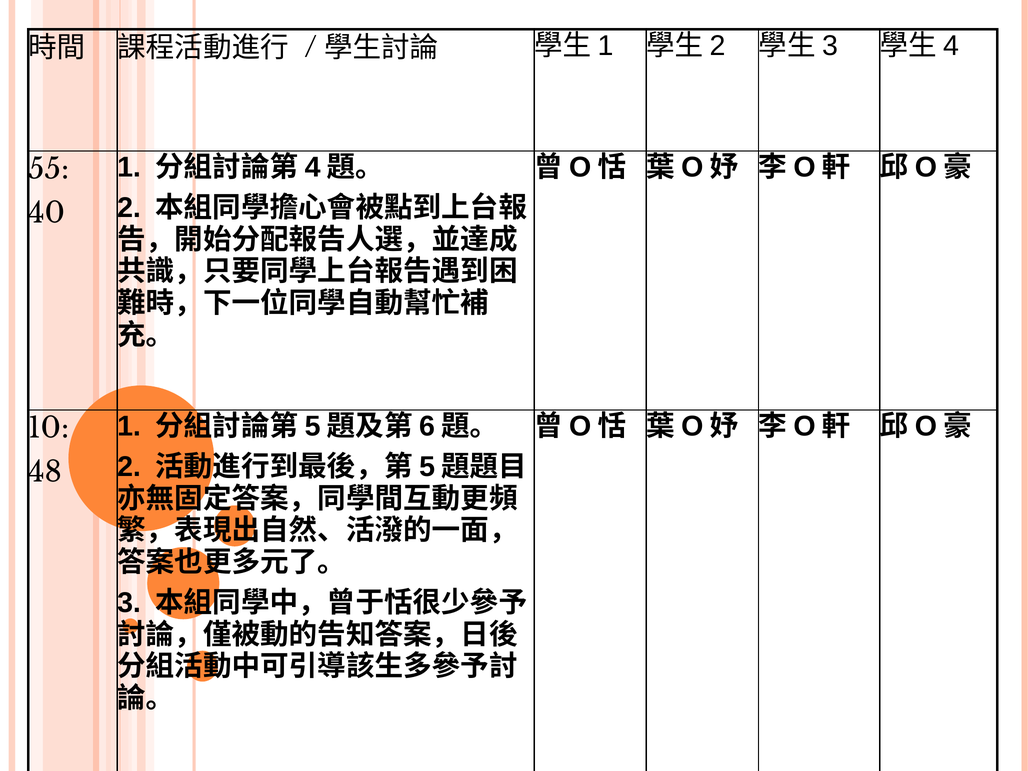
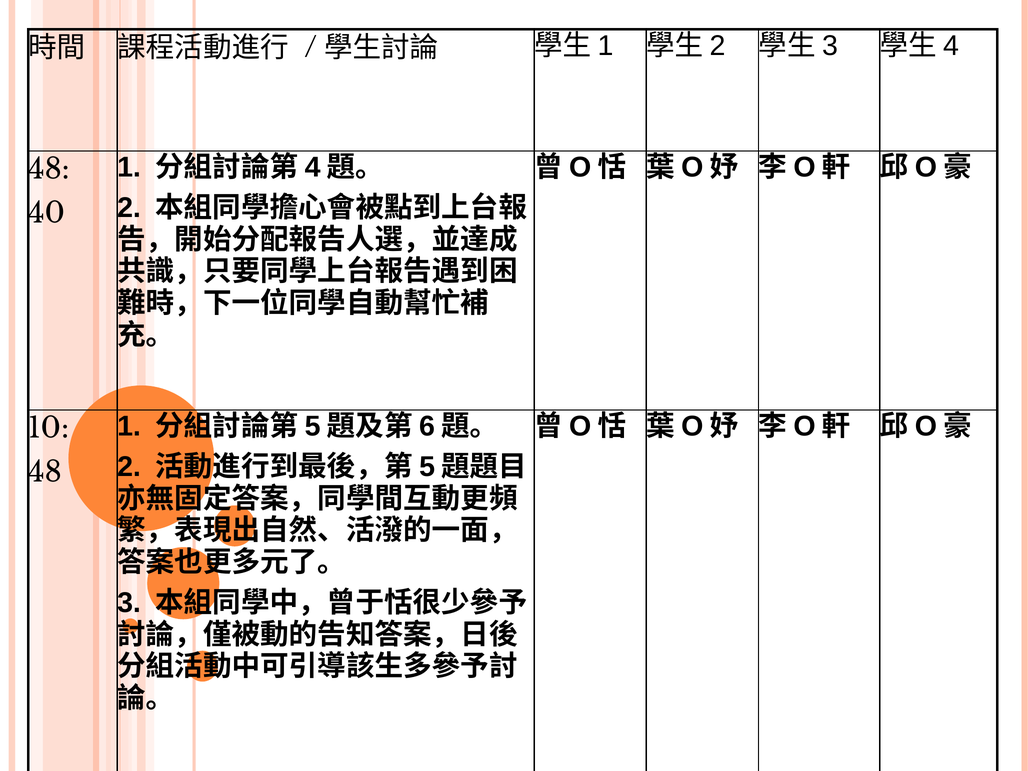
55 at (49, 169): 55 -> 48
